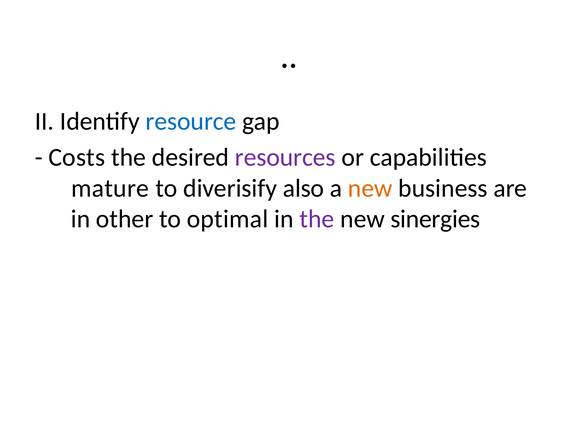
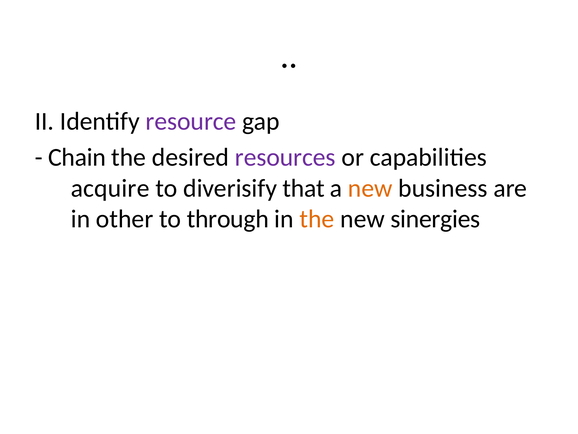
resource colour: blue -> purple
Costs: Costs -> Chain
mature: mature -> acquire
also: also -> that
optimal: optimal -> through
the at (317, 219) colour: purple -> orange
